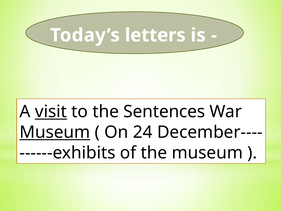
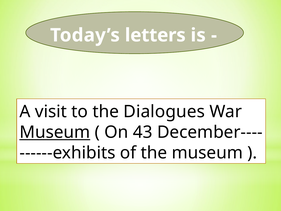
visit underline: present -> none
Sentences: Sentences -> Dialogues
24: 24 -> 43
